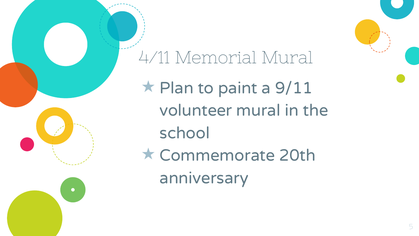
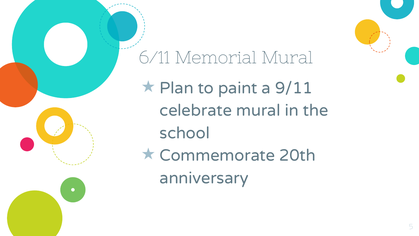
4/11: 4/11 -> 6/11
volunteer: volunteer -> celebrate
